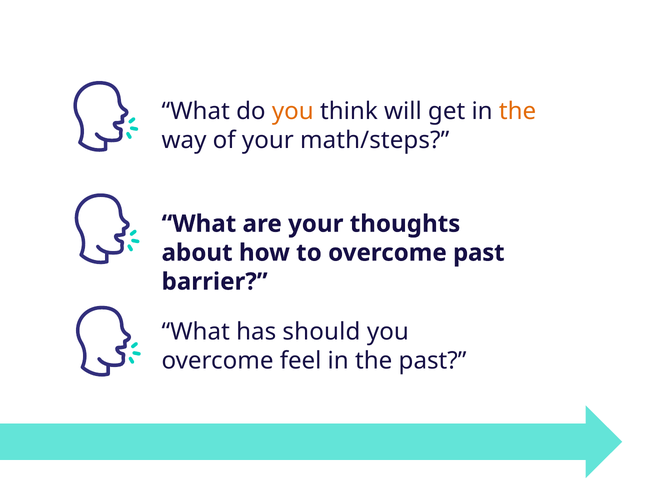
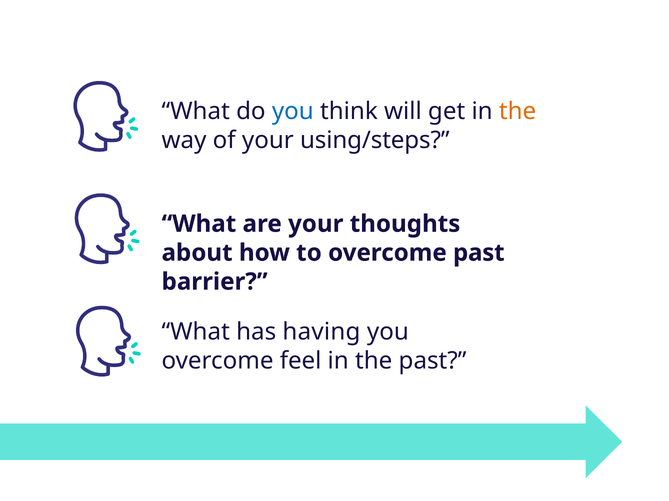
you at (293, 112) colour: orange -> blue
math/steps: math/steps -> using/steps
should: should -> having
